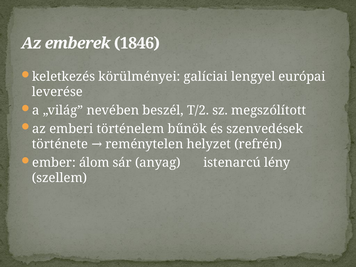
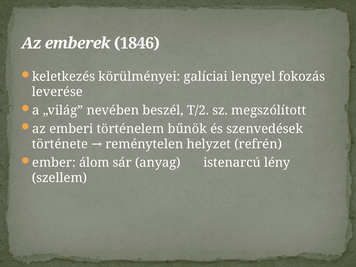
európai: európai -> fokozás
